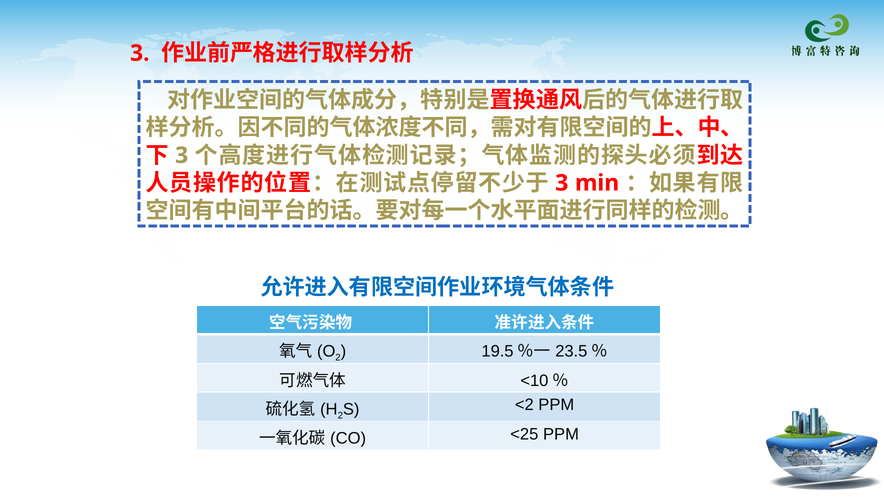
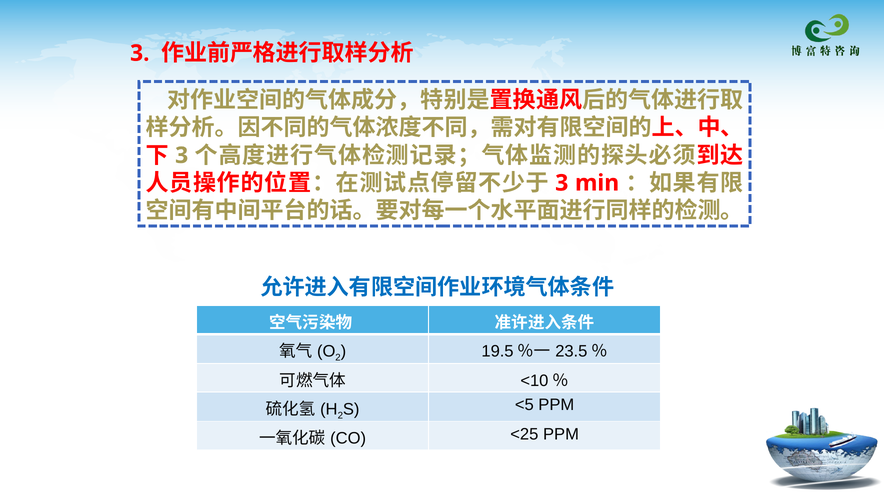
<2: <2 -> <5
